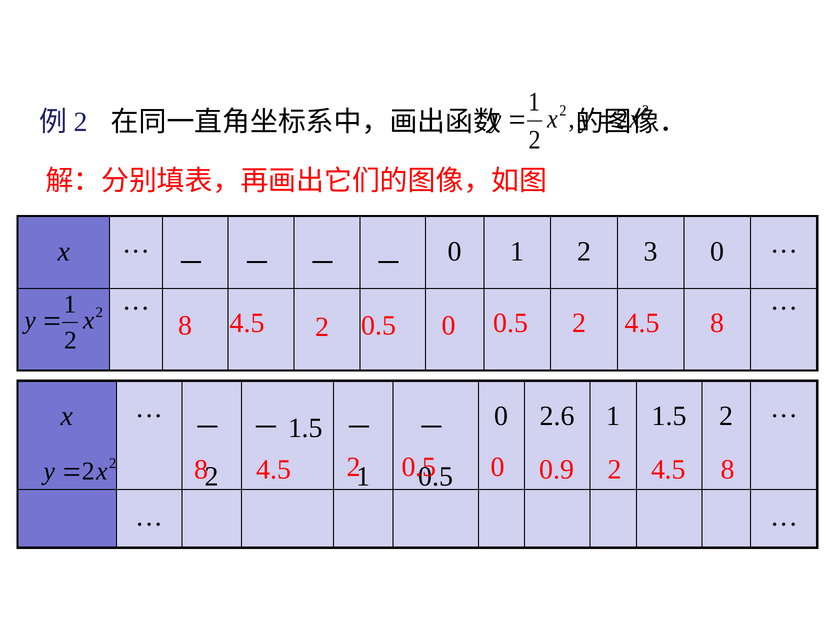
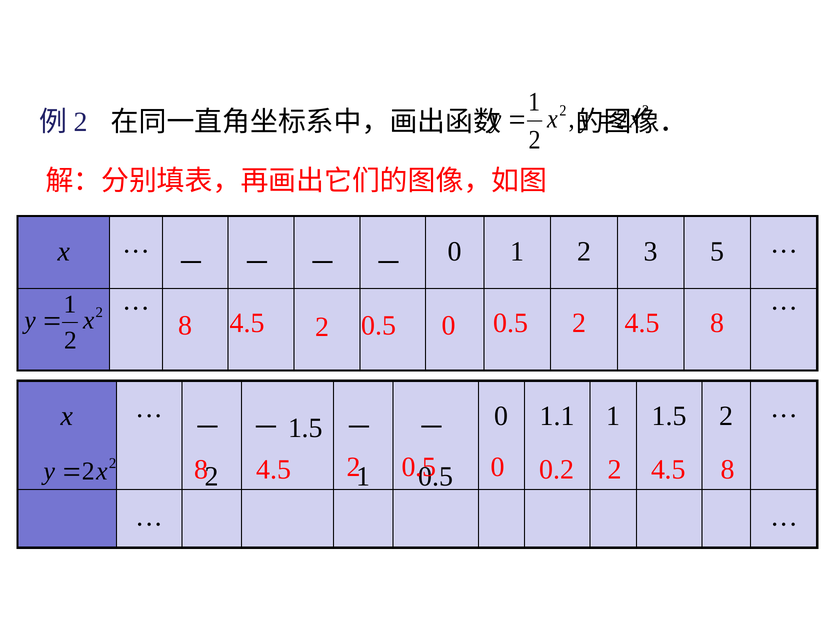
3 0: 0 -> 5
2.6: 2.6 -> 1.1
0.9: 0.9 -> 0.2
